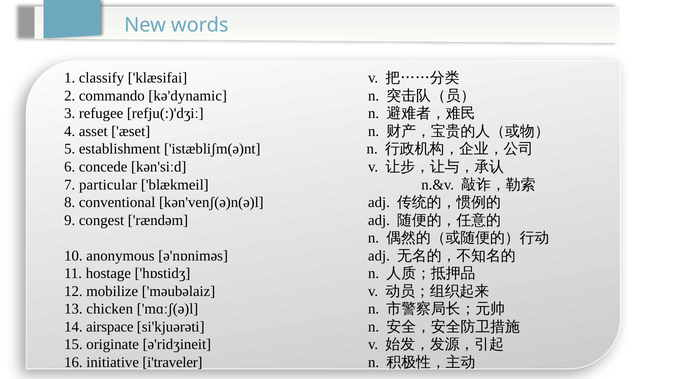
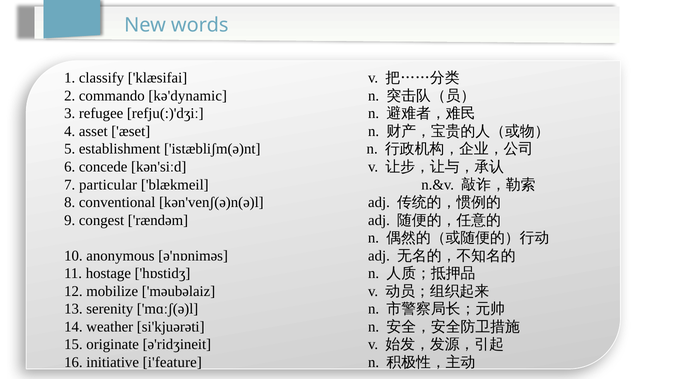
chicken: chicken -> serenity
airspace: airspace -> weather
i'traveler: i'traveler -> i'feature
